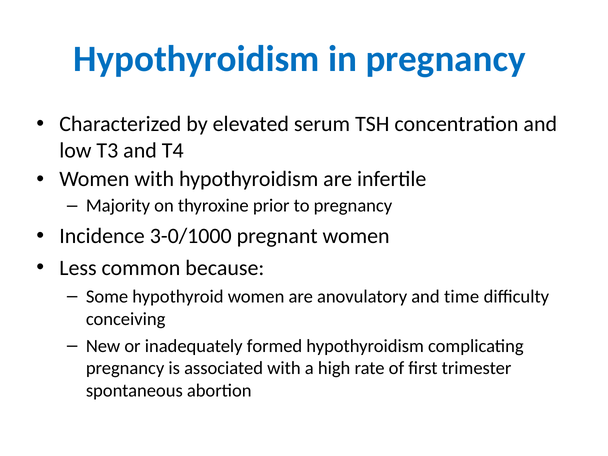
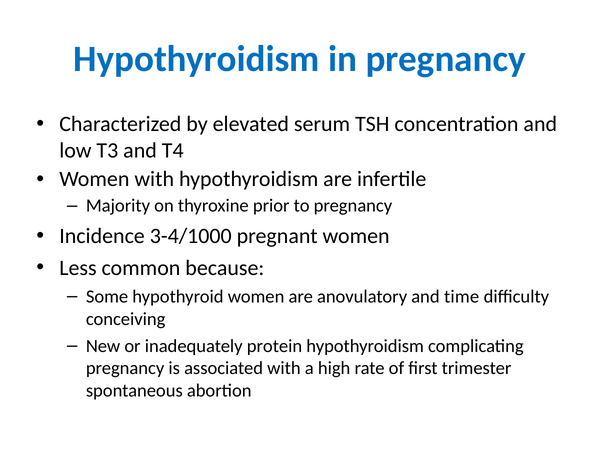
3-0/1000: 3-0/1000 -> 3-4/1000
formed: formed -> protein
